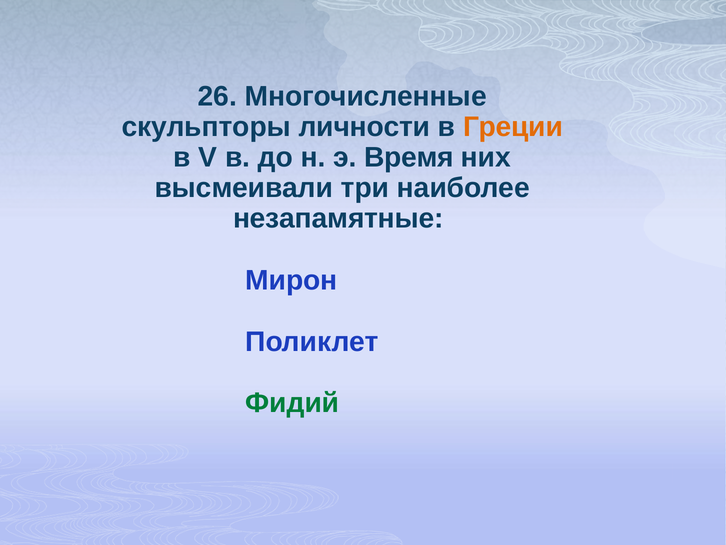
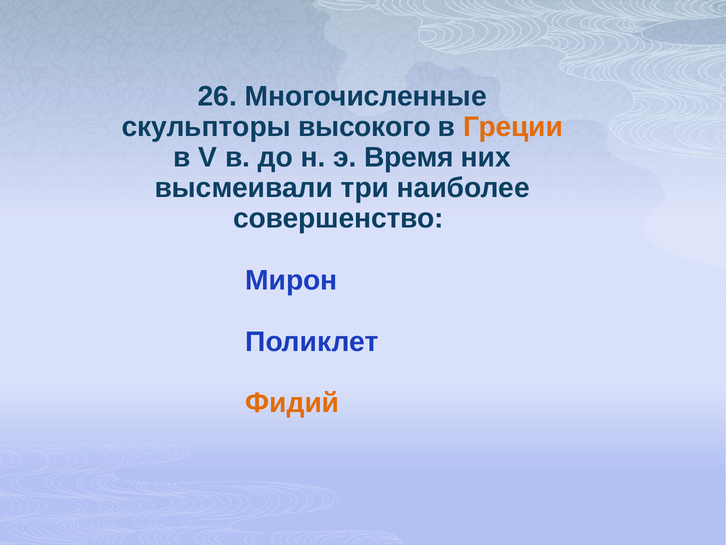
личности: личности -> высокого
незапамятные: незапамятные -> совершенство
Фидий colour: green -> orange
